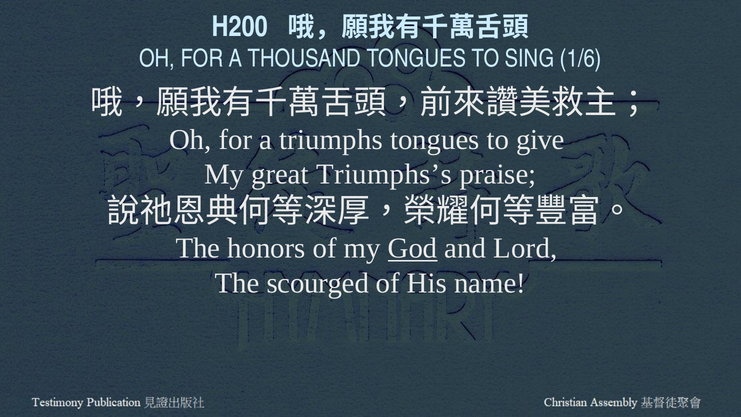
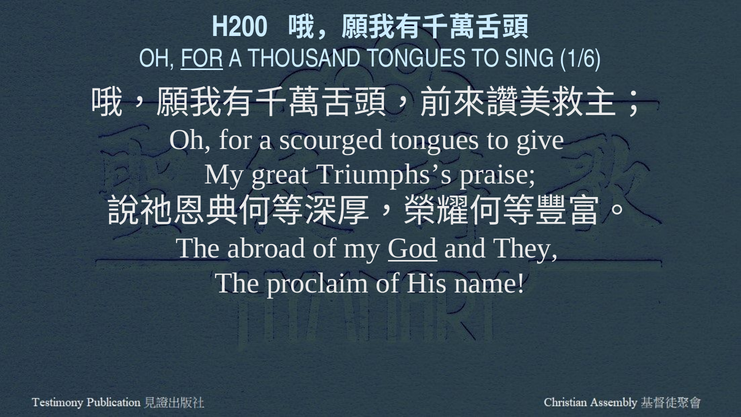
FOR at (202, 58) underline: none -> present
triumphs: triumphs -> scourged
honors: honors -> abroad
Lord: Lord -> They
scourged: scourged -> proclaim
